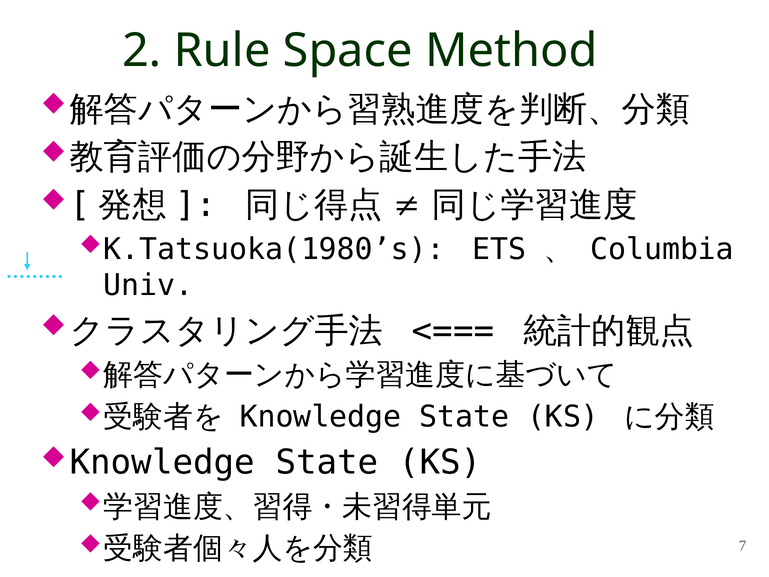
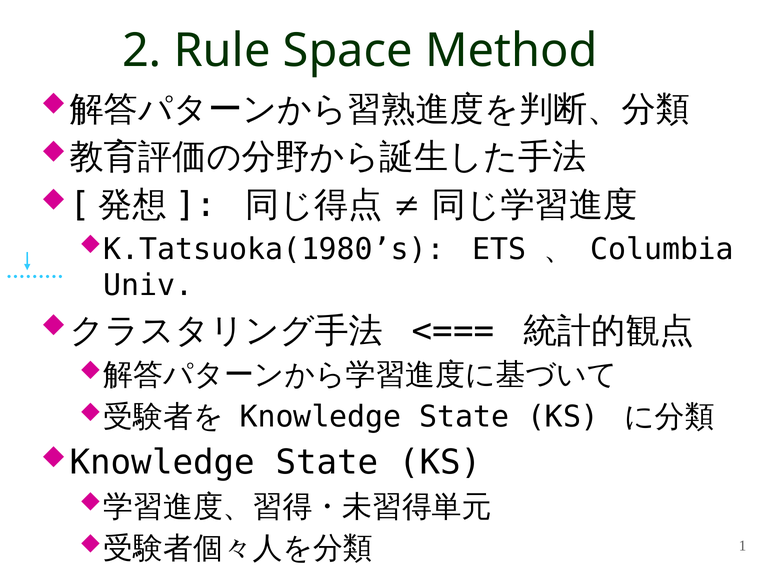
7: 7 -> 1
